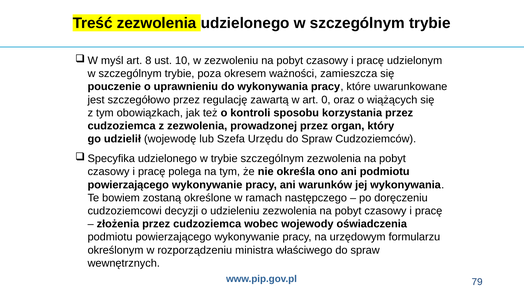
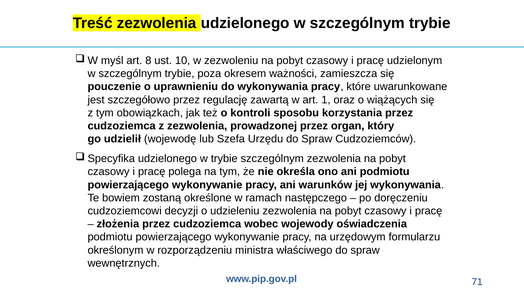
0: 0 -> 1
79: 79 -> 71
